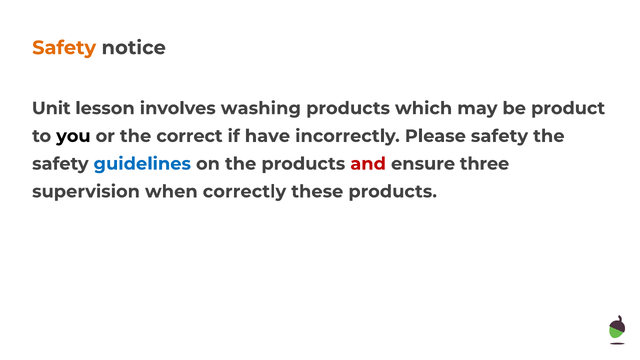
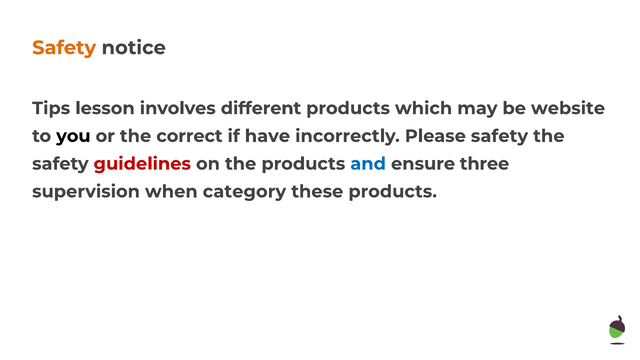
Unit: Unit -> Tips
washing: washing -> different
product: product -> website
guidelines colour: blue -> red
and colour: red -> blue
correctly: correctly -> category
